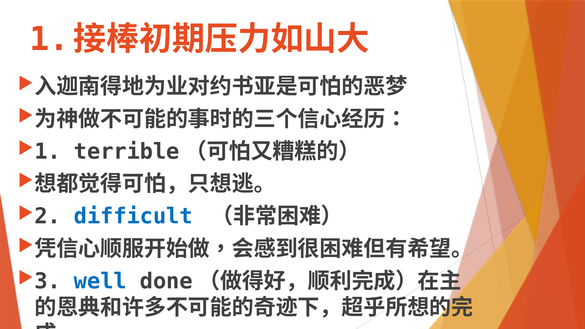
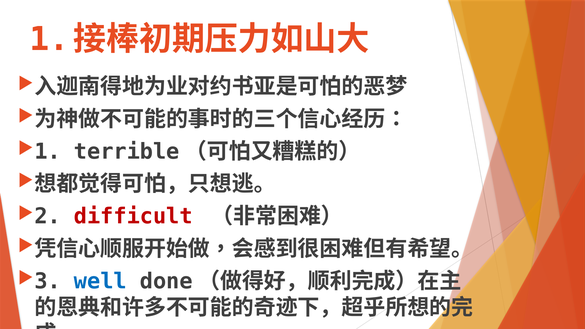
difficult colour: blue -> red
